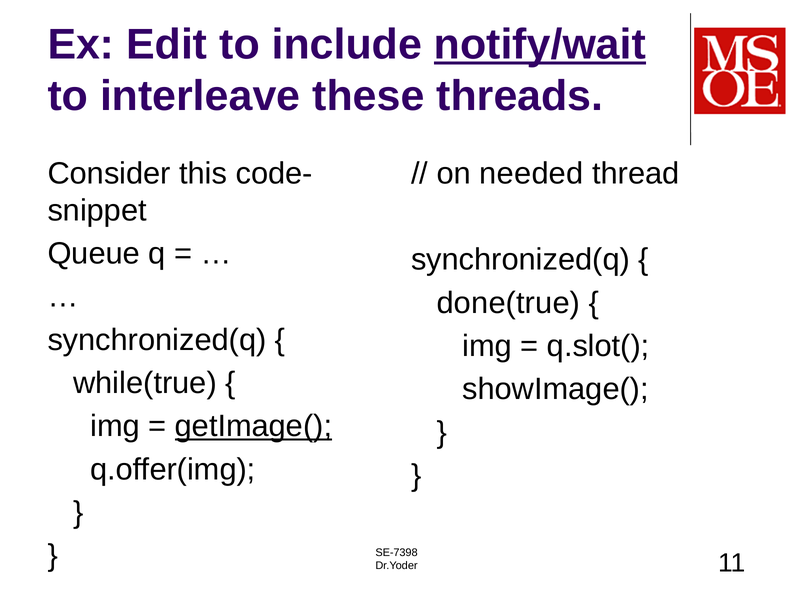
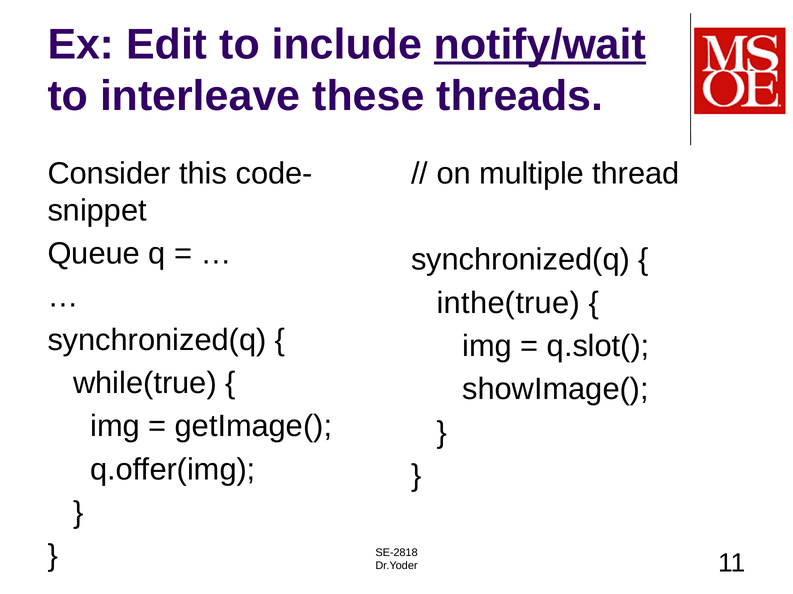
needed: needed -> multiple
done(true: done(true -> inthe(true
getImage( underline: present -> none
SE-7398: SE-7398 -> SE-2818
